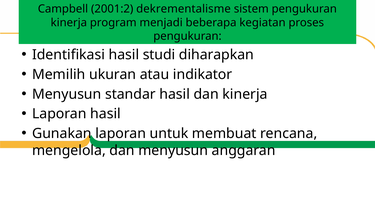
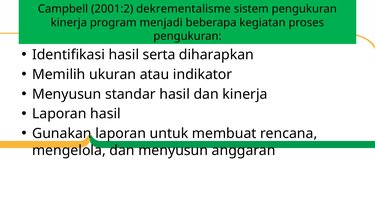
studi: studi -> serta
